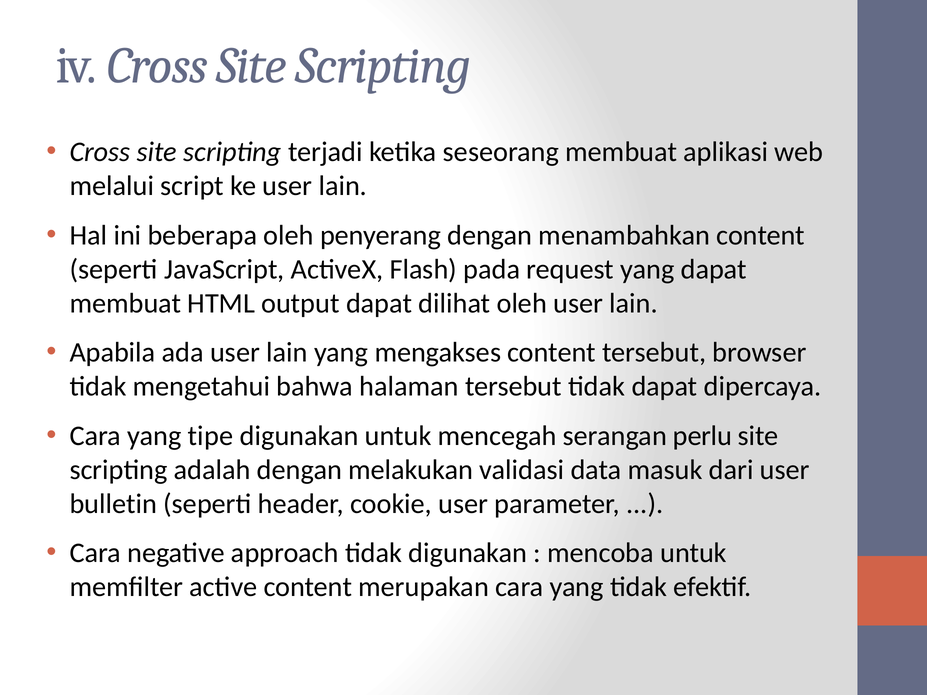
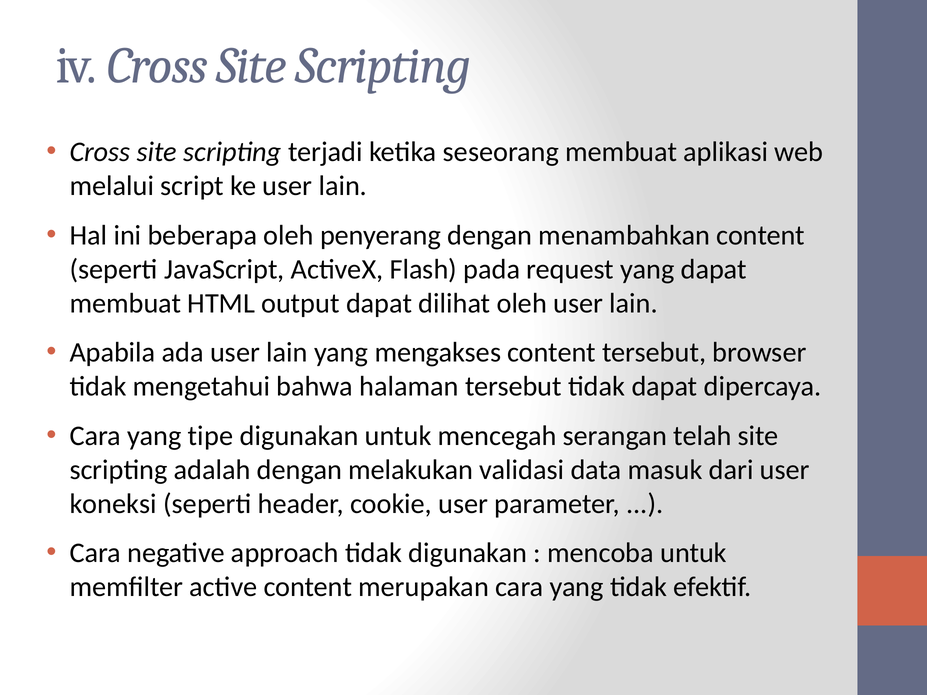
perlu: perlu -> telah
bulletin: bulletin -> koneksi
